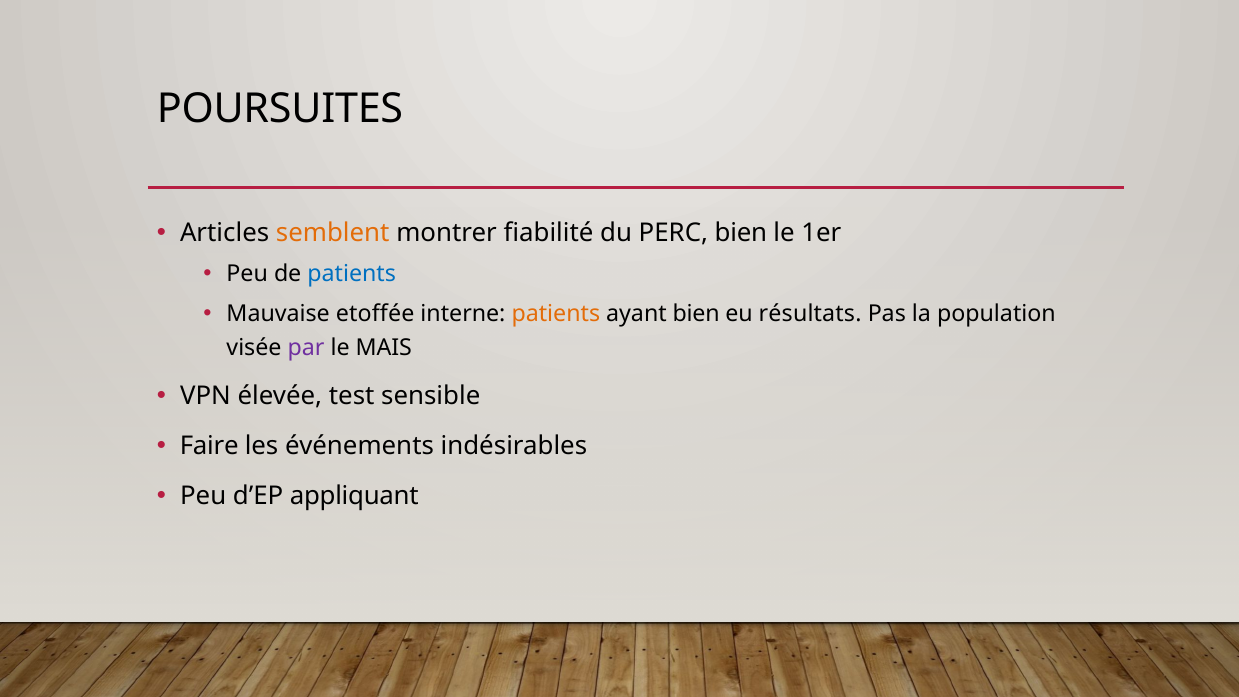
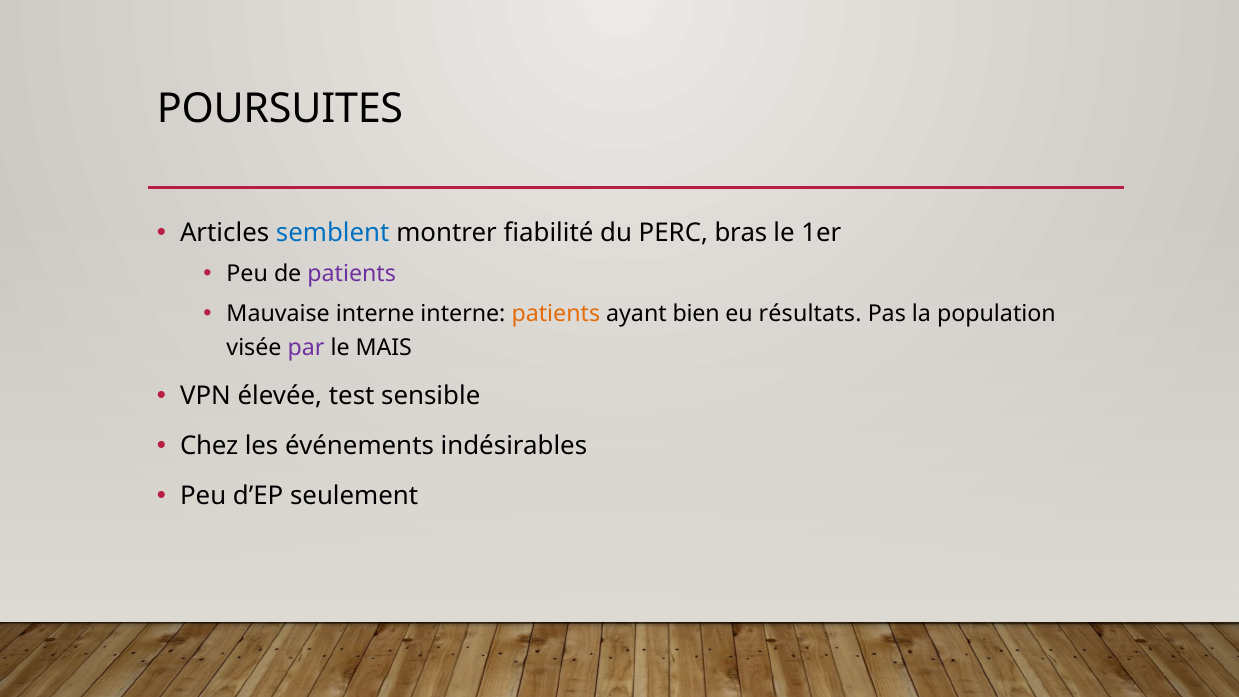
semblent colour: orange -> blue
PERC bien: bien -> bras
patients at (352, 274) colour: blue -> purple
Mauvaise etoffée: etoffée -> interne
Faire: Faire -> Chez
appliquant: appliquant -> seulement
